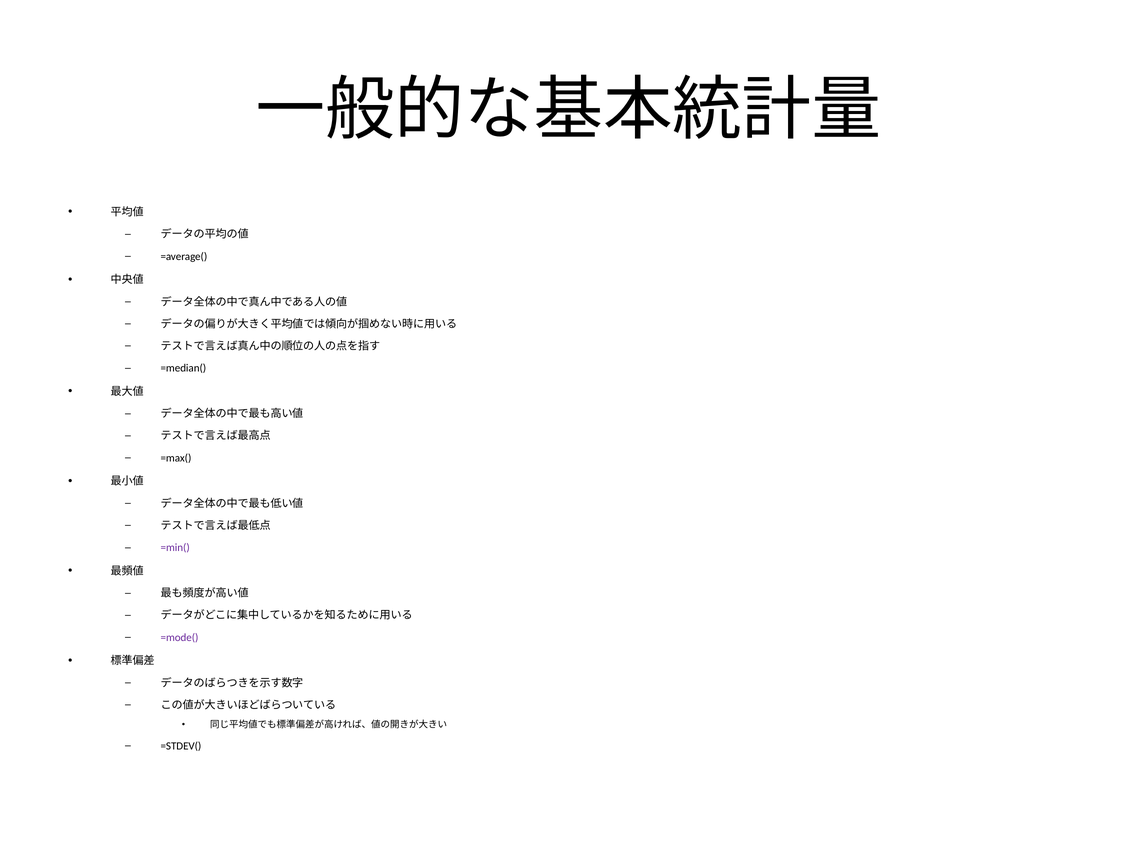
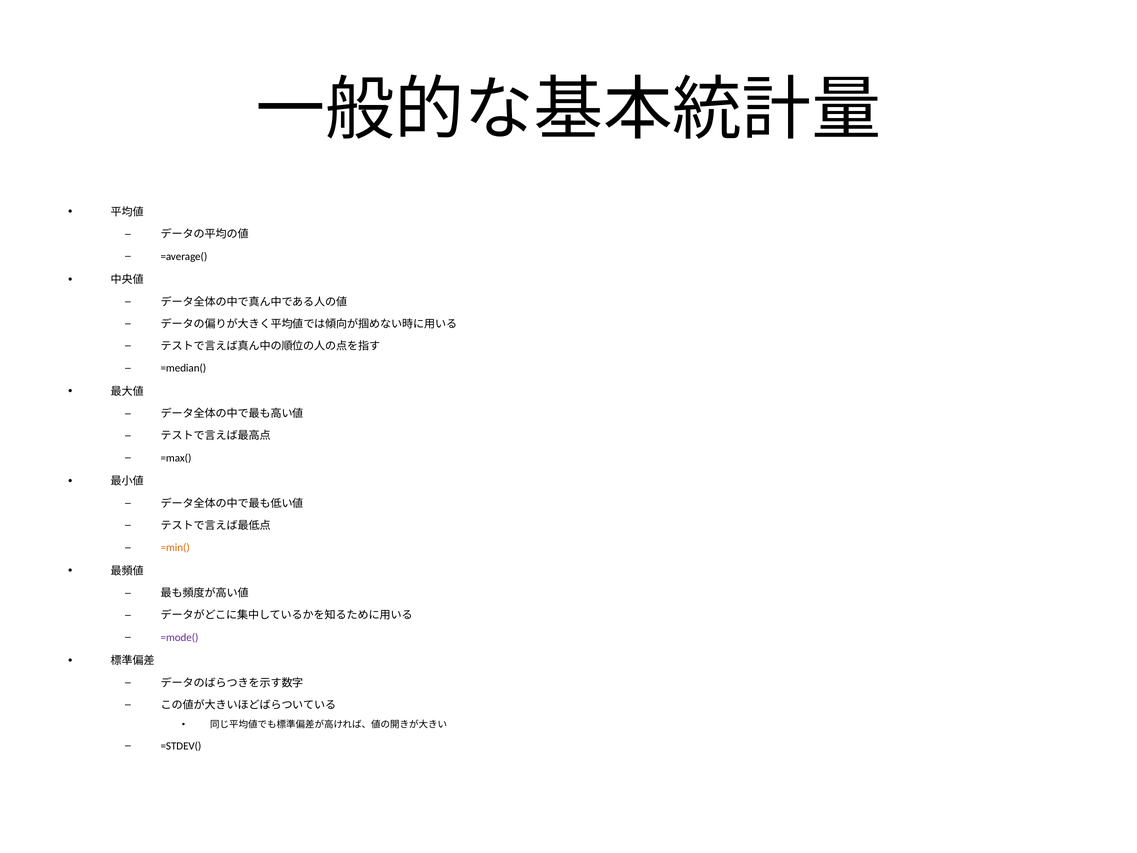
=min( colour: purple -> orange
